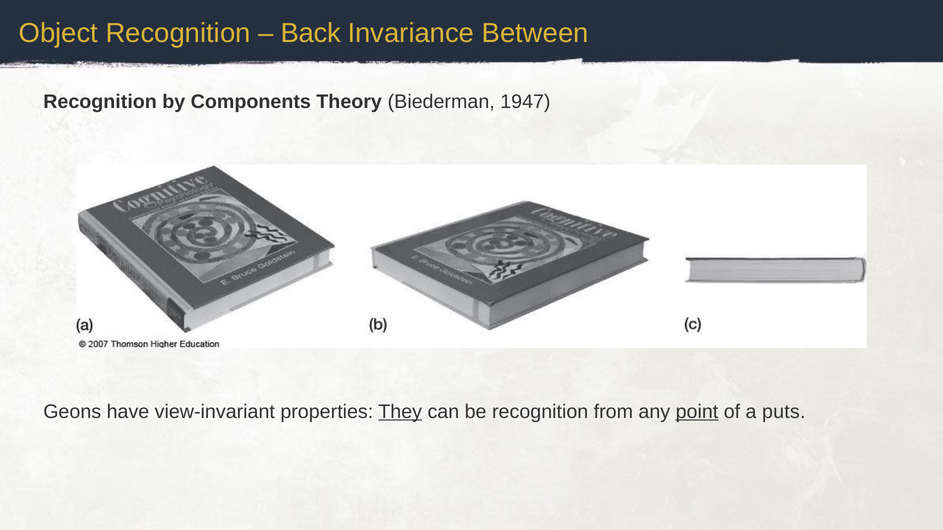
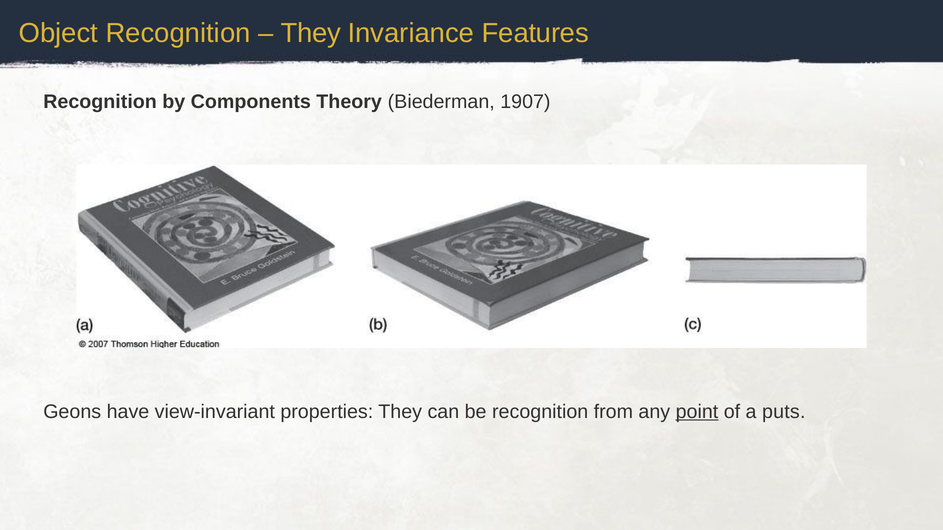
Back at (311, 33): Back -> They
Between: Between -> Features
1947: 1947 -> 1907
They at (400, 412) underline: present -> none
